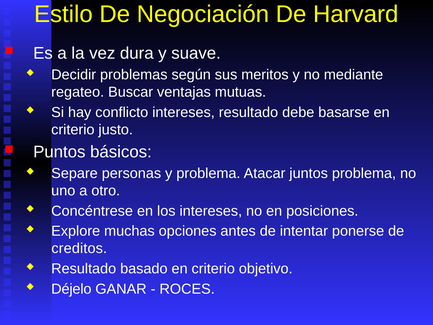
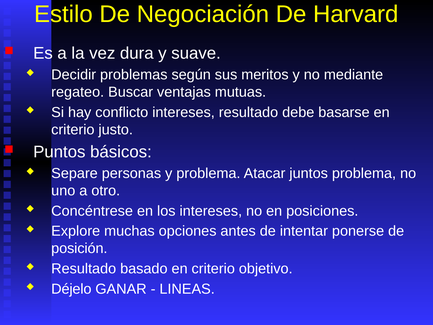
creditos: creditos -> posición
ROCES: ROCES -> LINEAS
